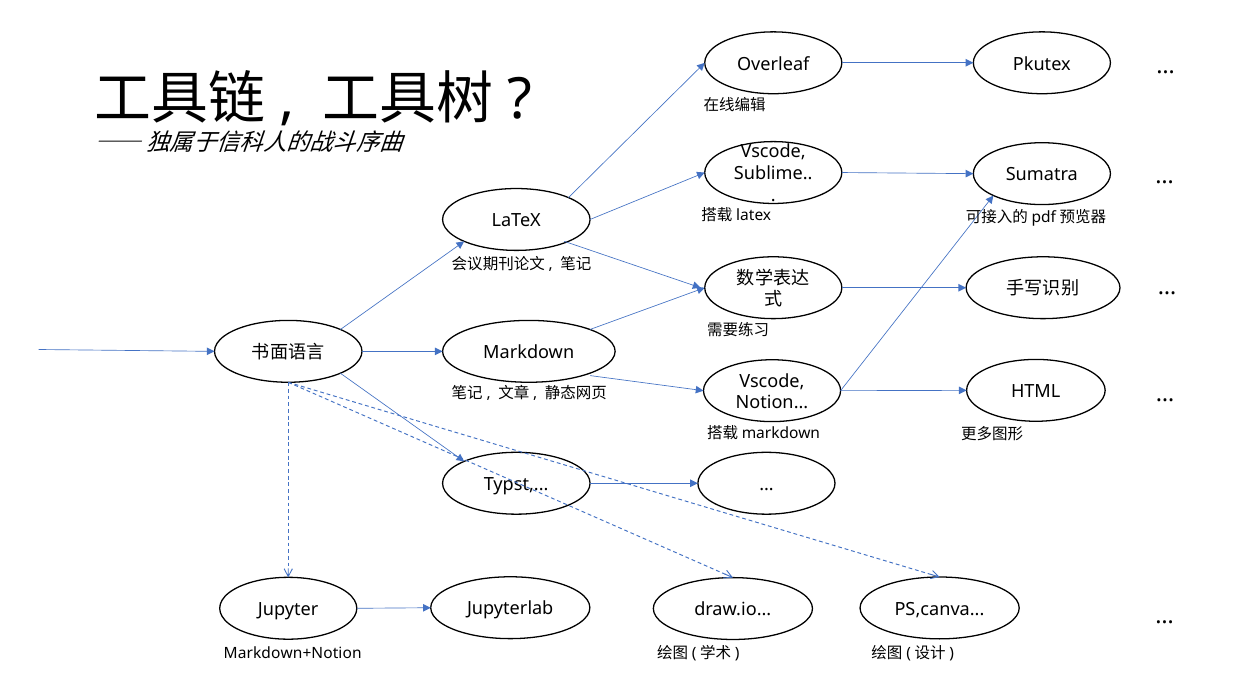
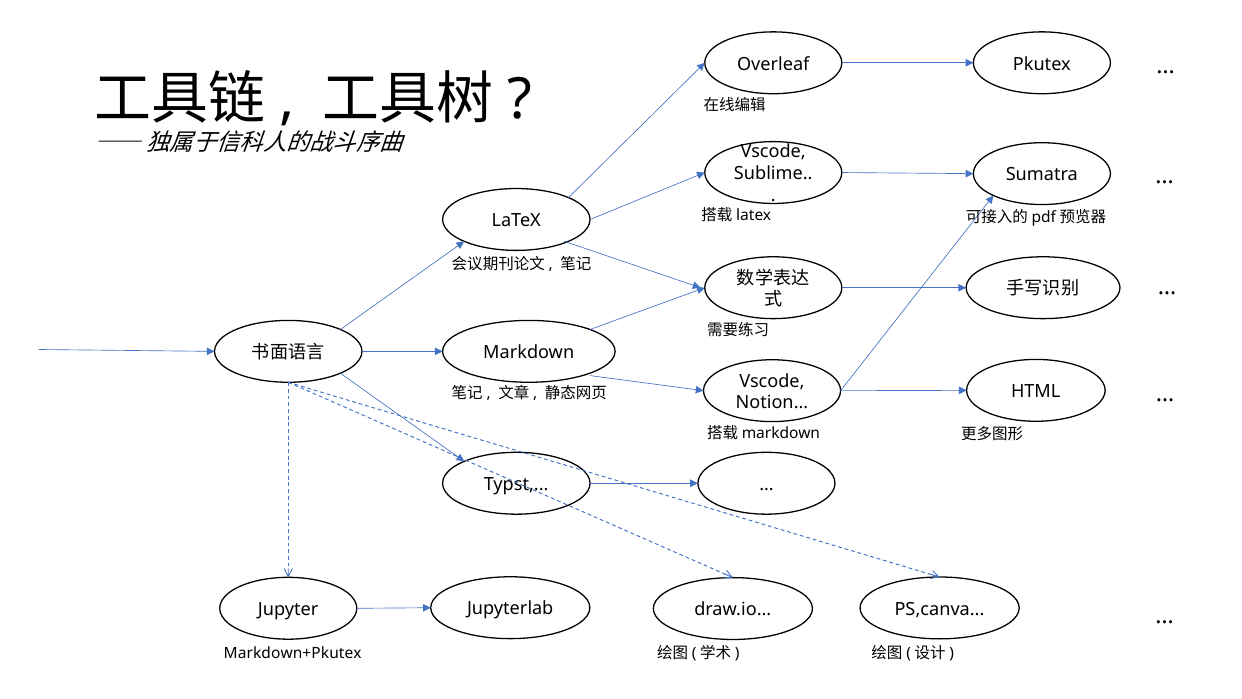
Markdown+Notion: Markdown+Notion -> Markdown+Pkutex
